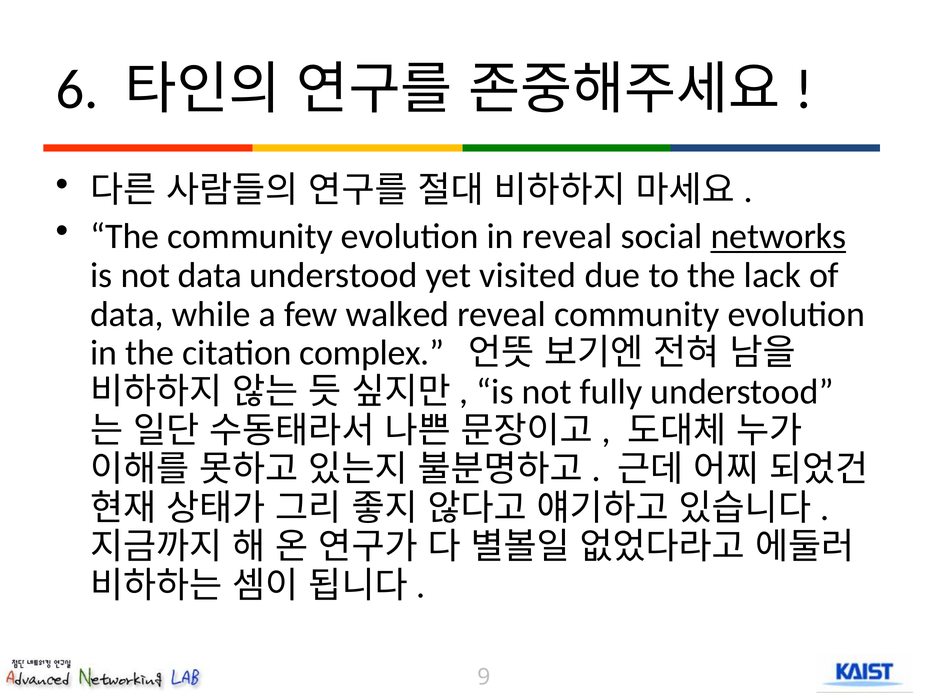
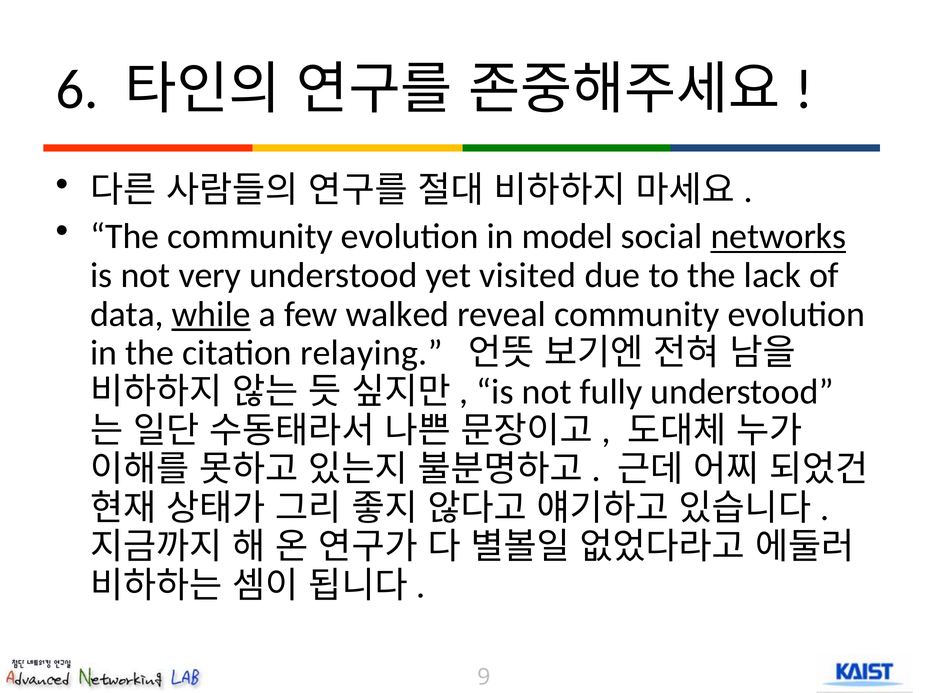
in reveal: reveal -> model
not data: data -> very
while underline: none -> present
complex: complex -> relaying
